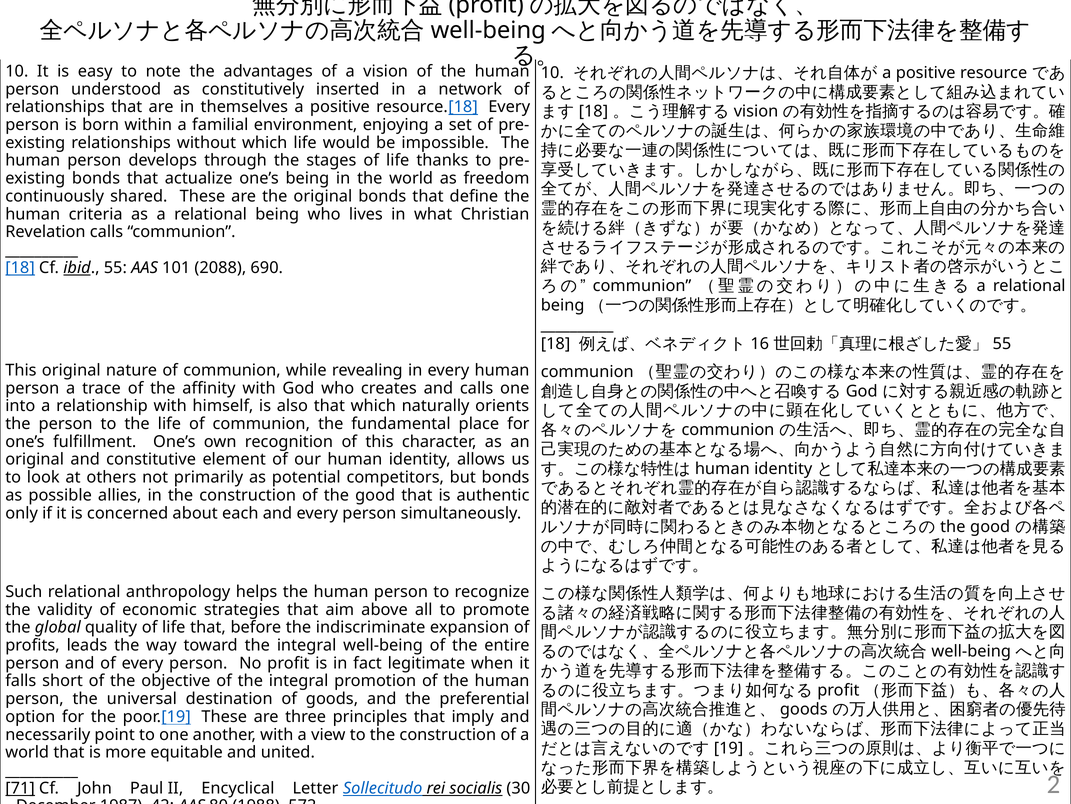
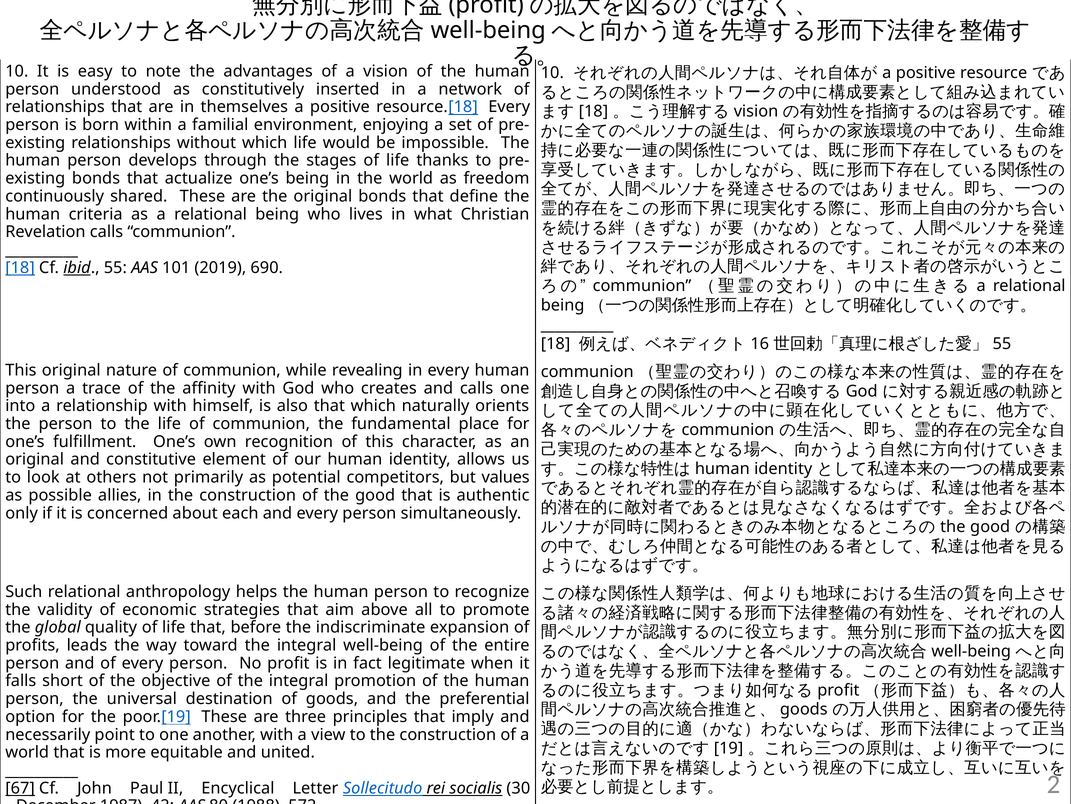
2088: 2088 -> 2019
but bonds: bonds -> values
71: 71 -> 67
